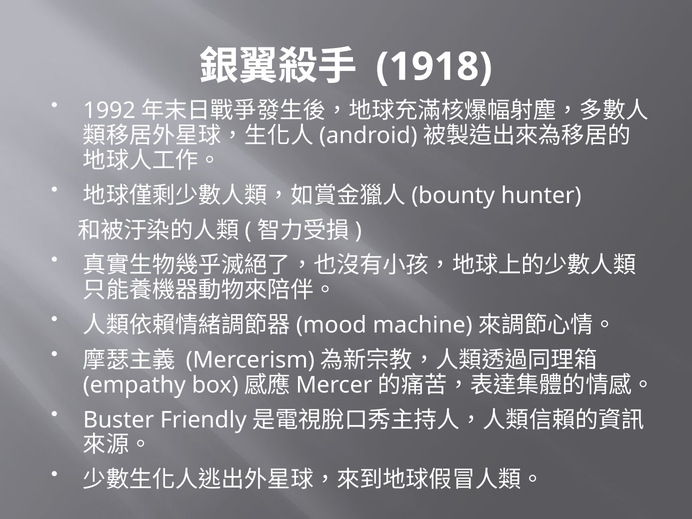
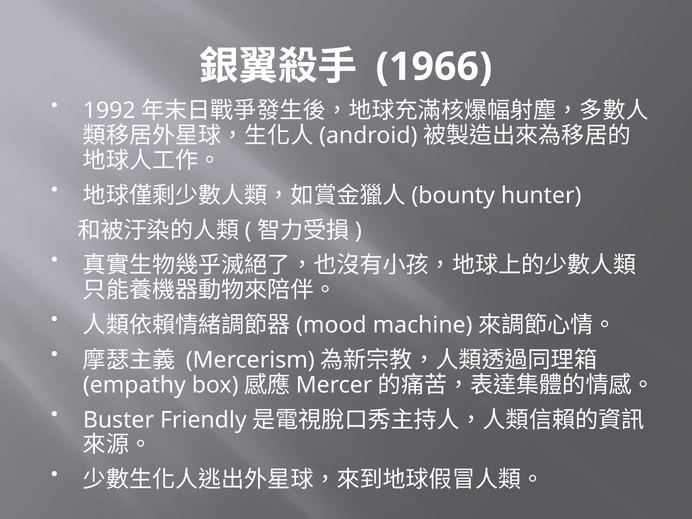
1918: 1918 -> 1966
